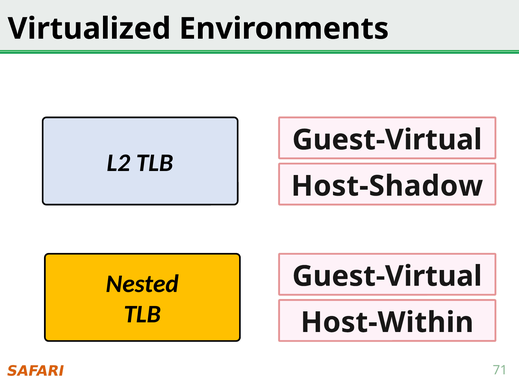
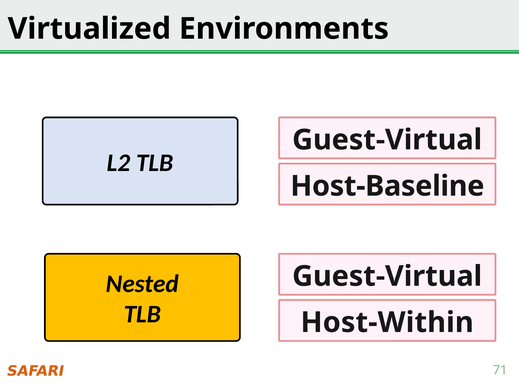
Host-Shadow: Host-Shadow -> Host-Baseline
